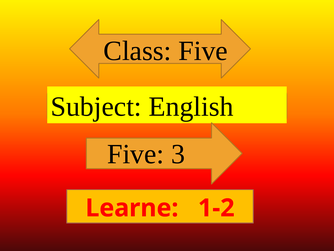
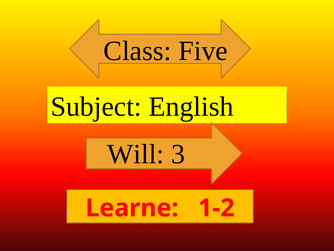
Five at (136, 154): Five -> Will
